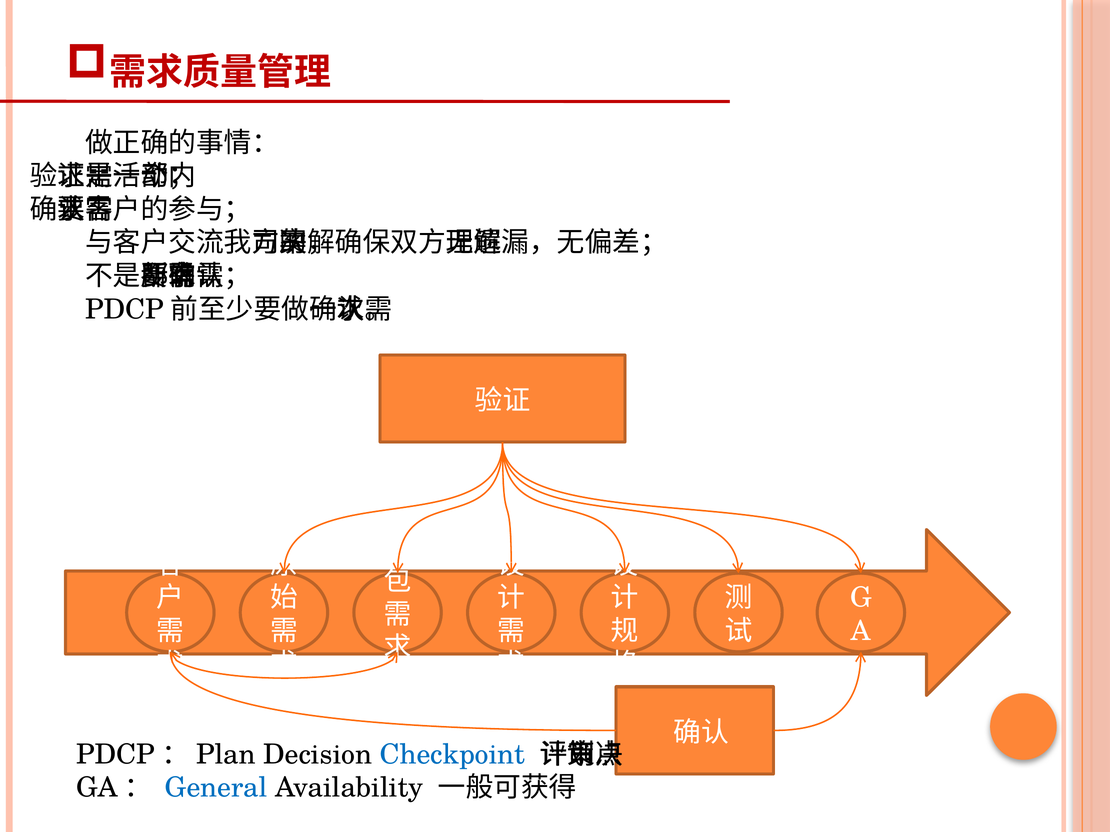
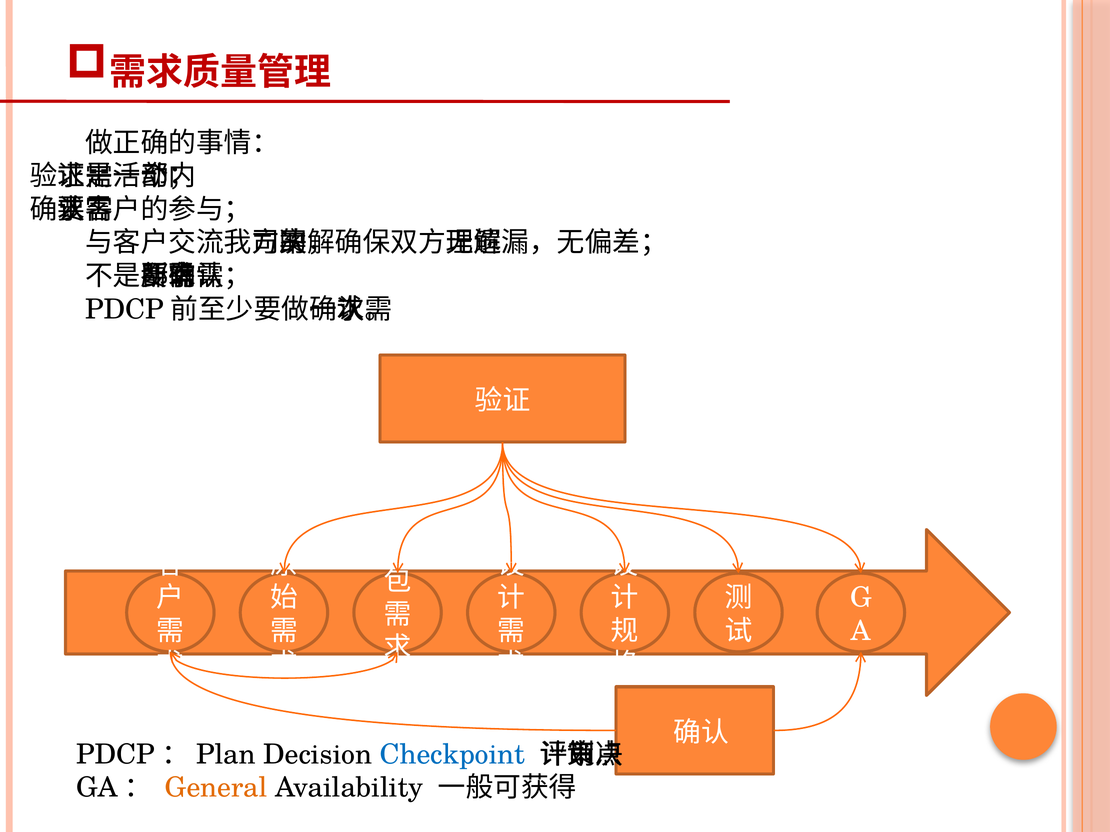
General colour: blue -> orange
